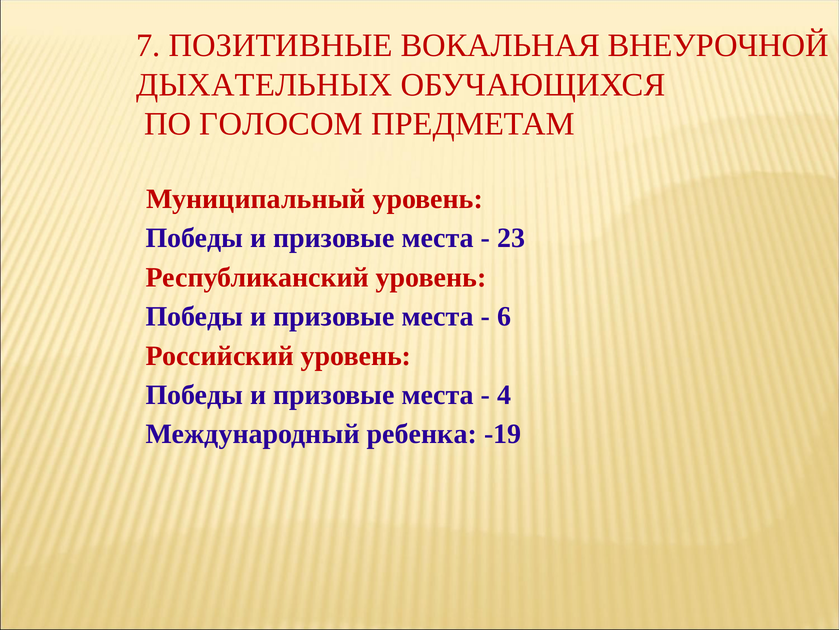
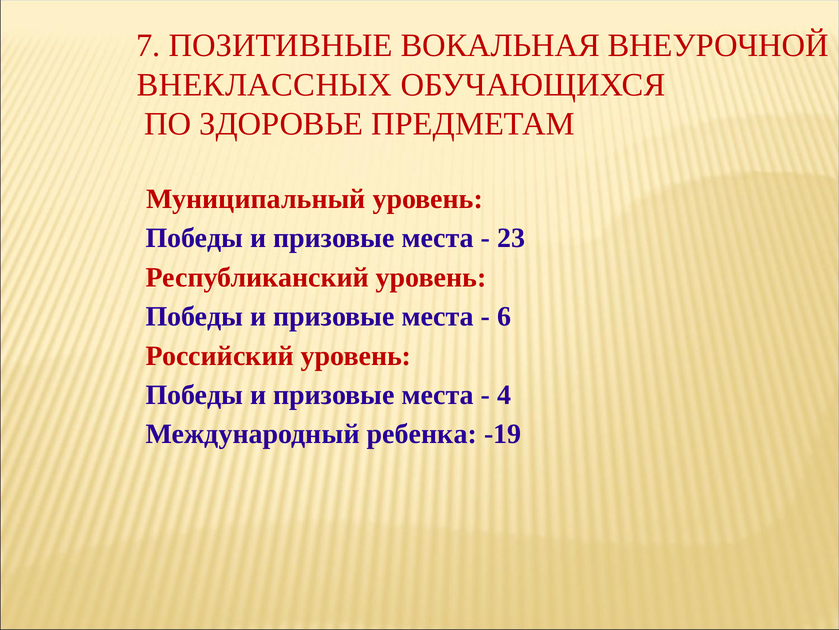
ДЫХАТЕЛЬНЫХ: ДЫХАТЕЛЬНЫХ -> ВНЕКЛАССНЫХ
ГОЛОСОМ: ГОЛОСОМ -> ЗДОРОВЬЕ
